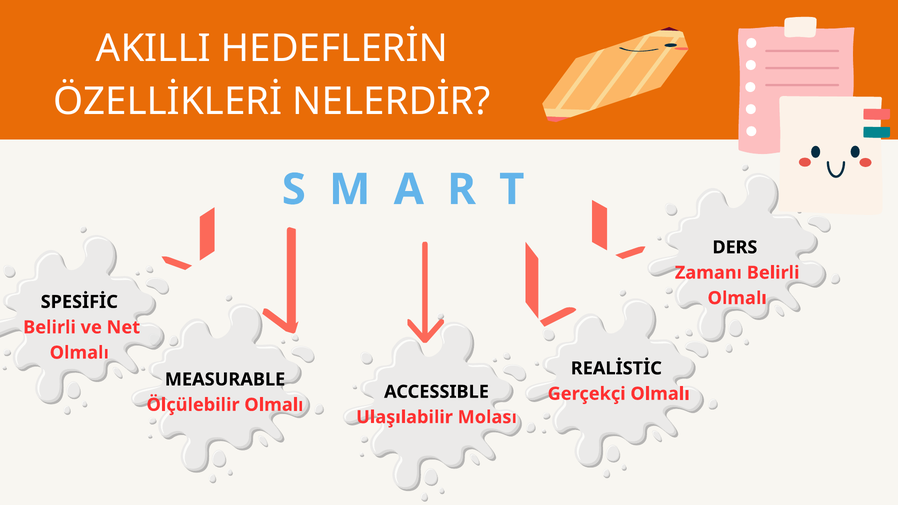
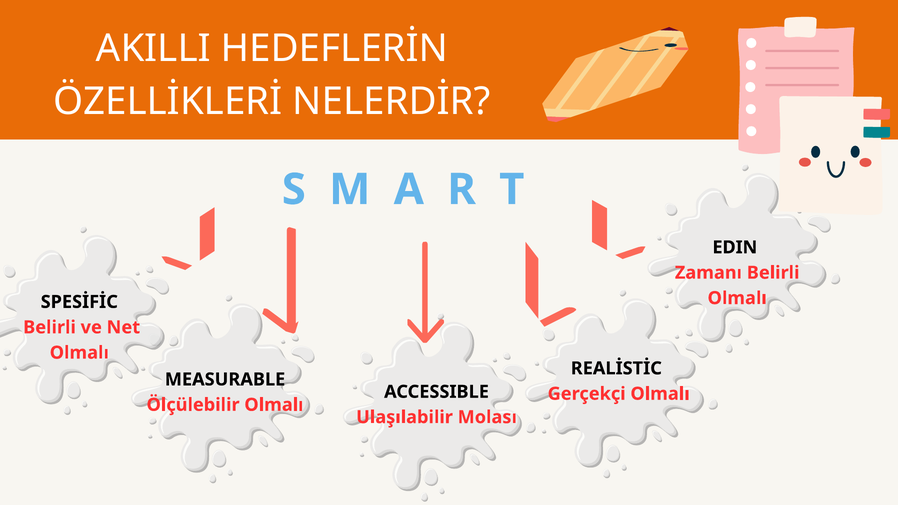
DERS: DERS -> EDIN
